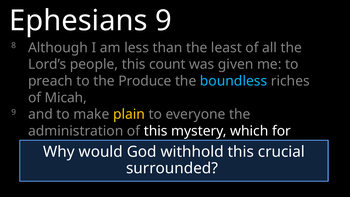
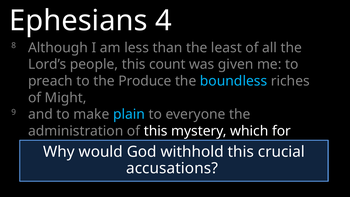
Ephesians 9: 9 -> 4
Micah: Micah -> Might
plain colour: yellow -> light blue
surrounded: surrounded -> accusations
